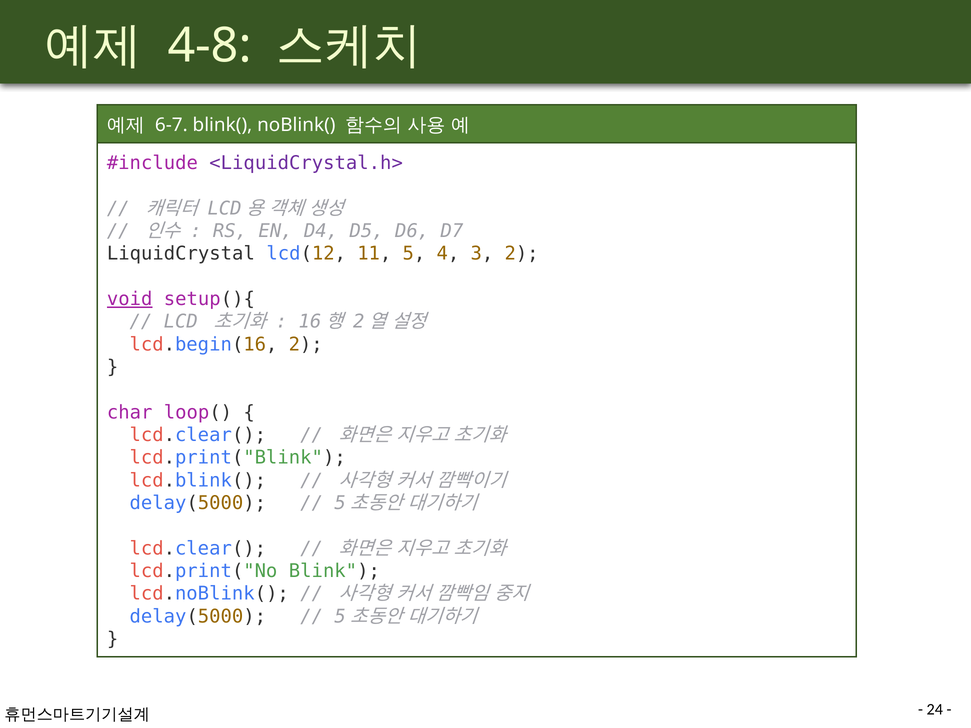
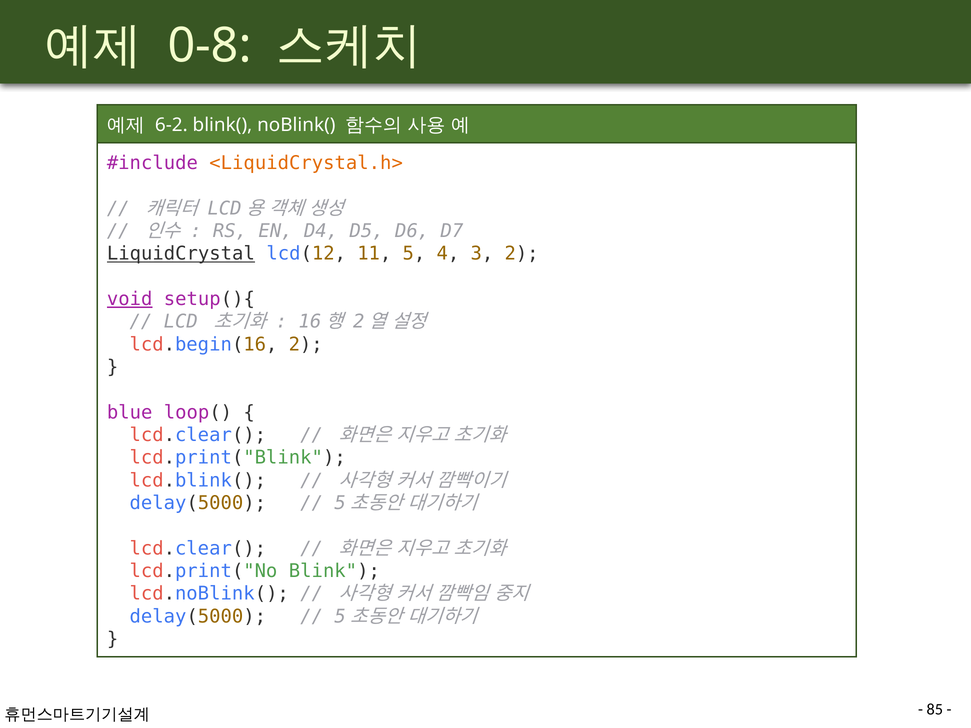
4-8: 4-8 -> 0-8
6-7: 6-7 -> 6-2
<LiquidCrystal.h> colour: purple -> orange
LiquidCrystal underline: none -> present
char: char -> blue
24: 24 -> 85
